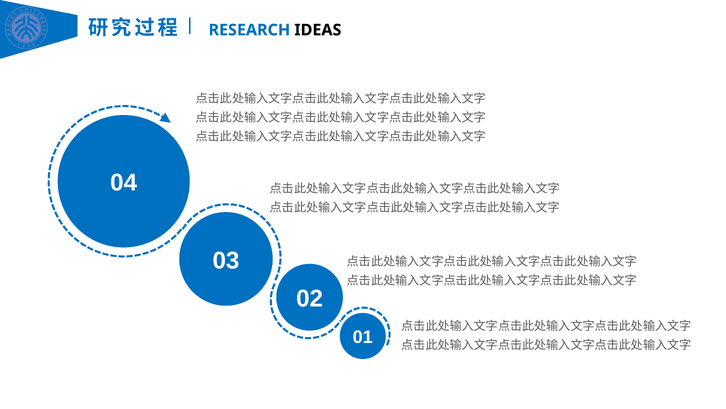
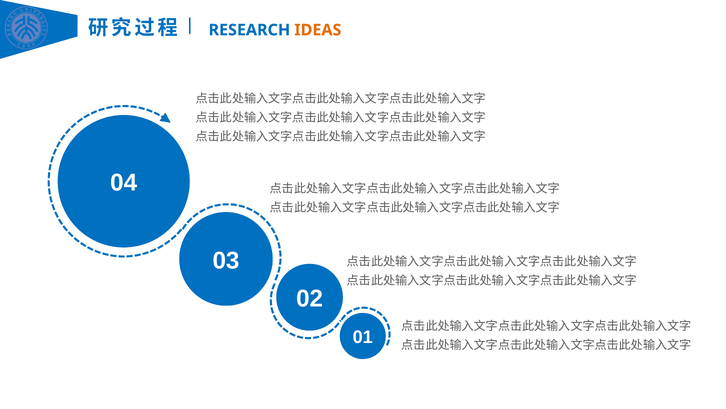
IDEAS colour: black -> orange
